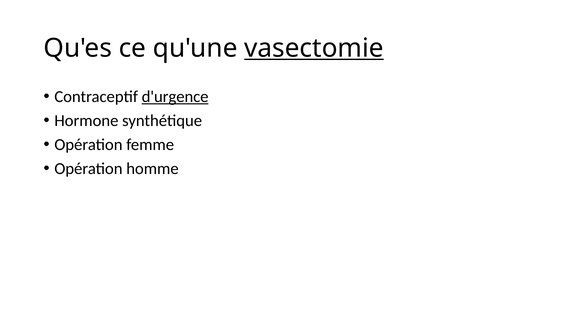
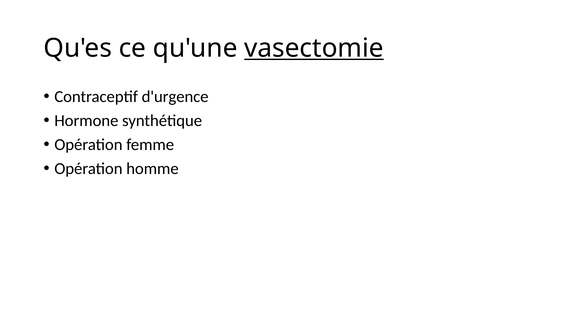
d'urgence underline: present -> none
